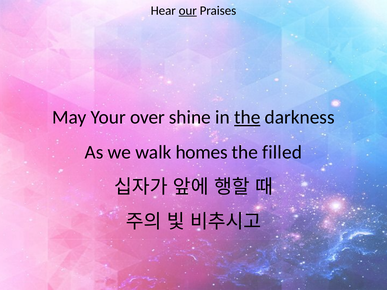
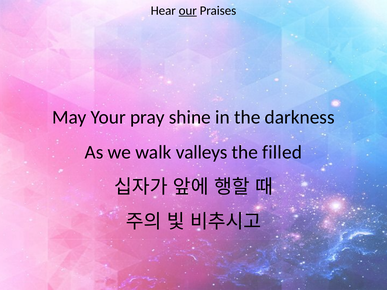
over: over -> pray
the at (247, 117) underline: present -> none
homes: homes -> valleys
